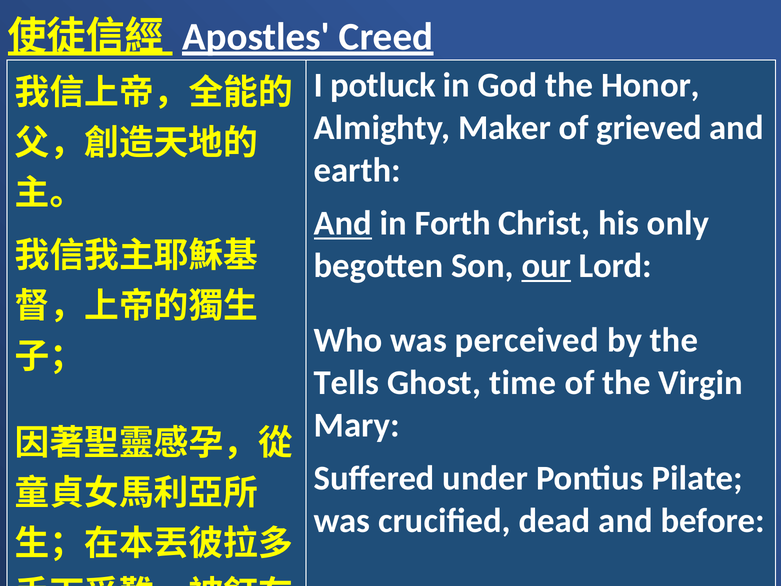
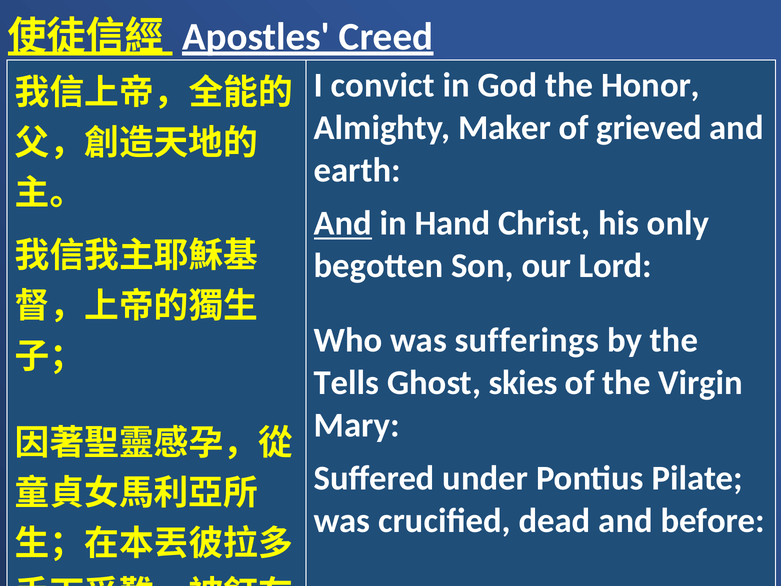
potluck: potluck -> convict
Forth: Forth -> Hand
our underline: present -> none
perceived: perceived -> sufferings
time: time -> skies
